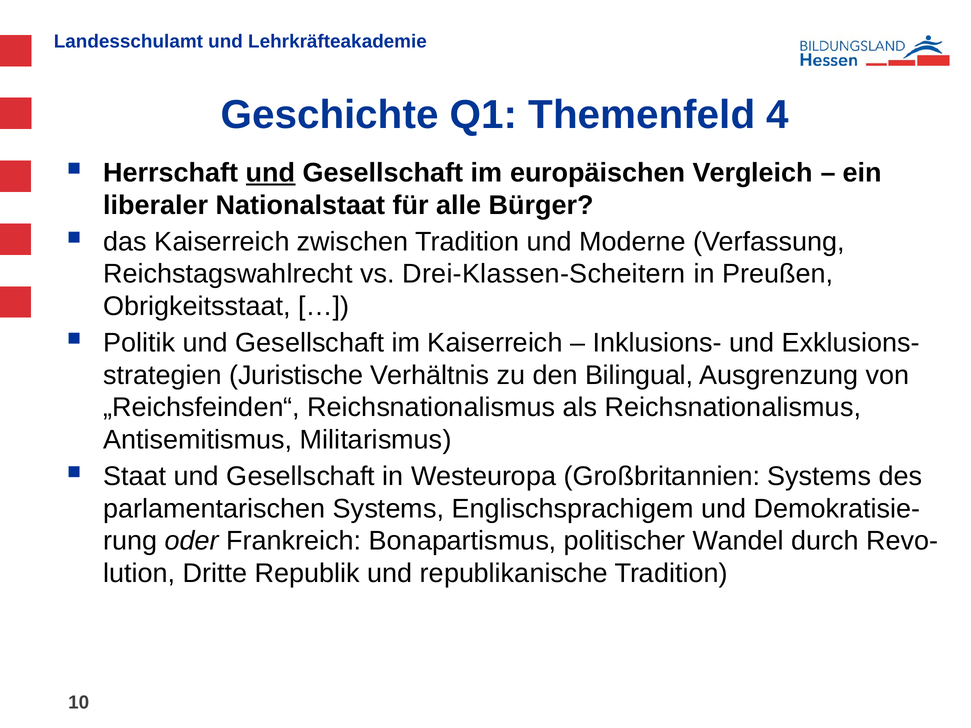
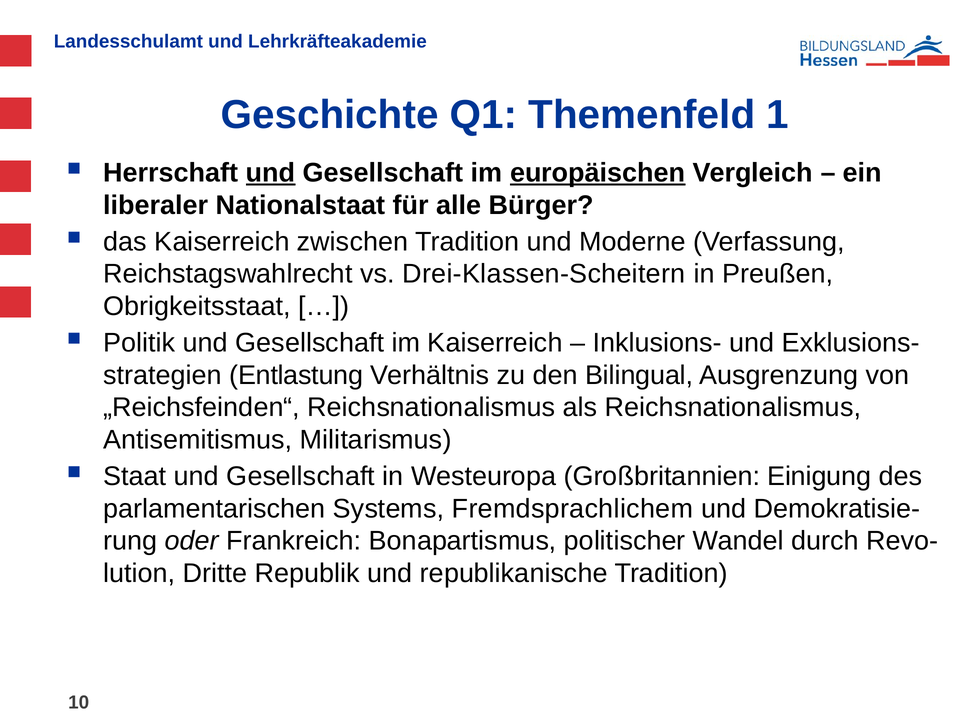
4: 4 -> 1
europäischen underline: none -> present
Juristische: Juristische -> Entlastung
Großbritannien Systems: Systems -> Einigung
Englischsprachigem: Englischsprachigem -> Fremdsprachlichem
